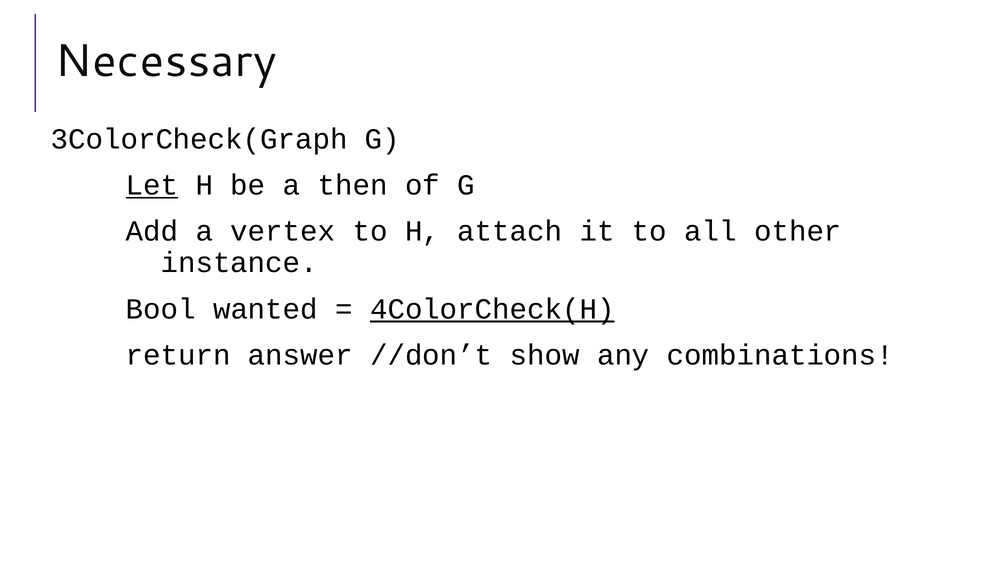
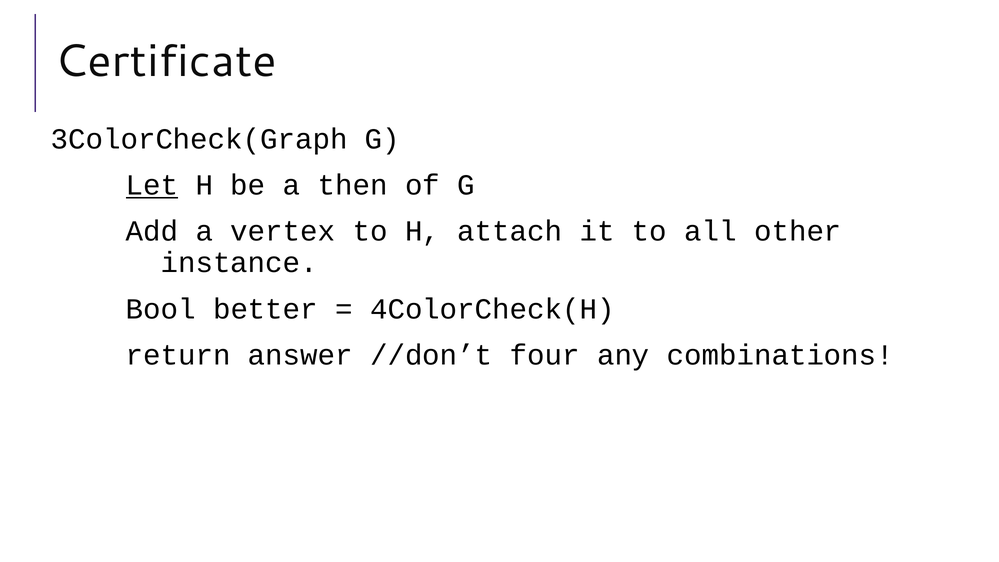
Necessary: Necessary -> Certificate
wanted: wanted -> better
4ColorCheck(H underline: present -> none
show: show -> four
